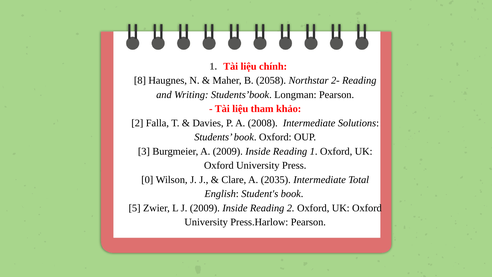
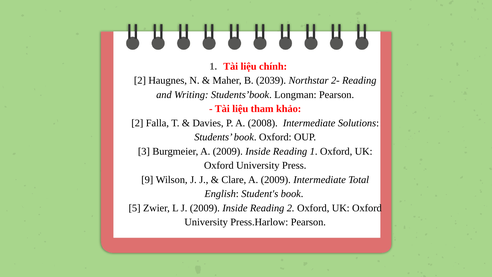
8 at (140, 80): 8 -> 2
2058: 2058 -> 2039
0: 0 -> 9
Clare A 2035: 2035 -> 2009
